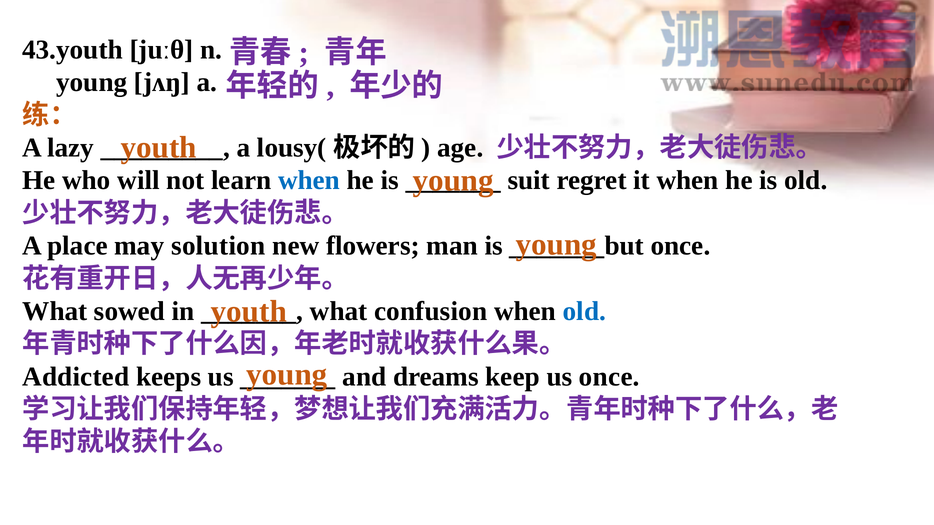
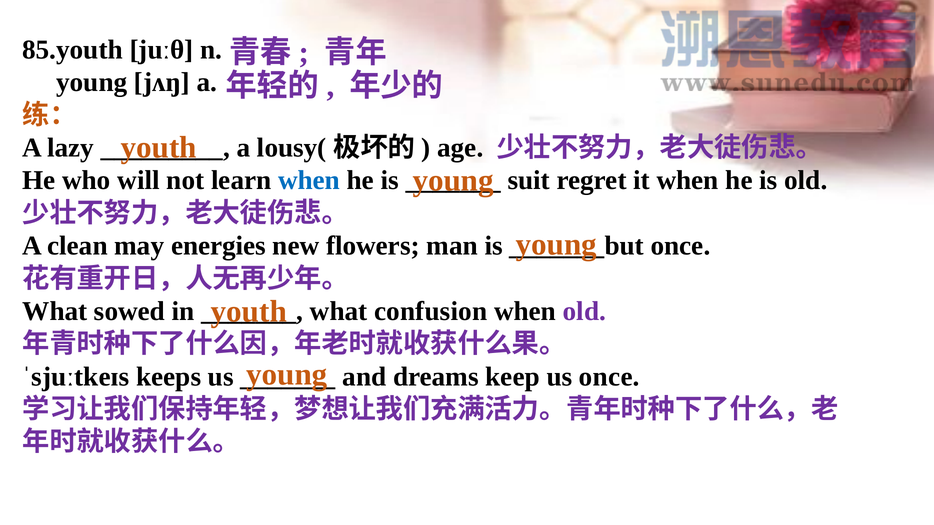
43.youth: 43.youth -> 85.youth
place: place -> clean
solution: solution -> energies
old at (584, 311) colour: blue -> purple
Addicted: Addicted -> ˈsjuːtkeɪs
